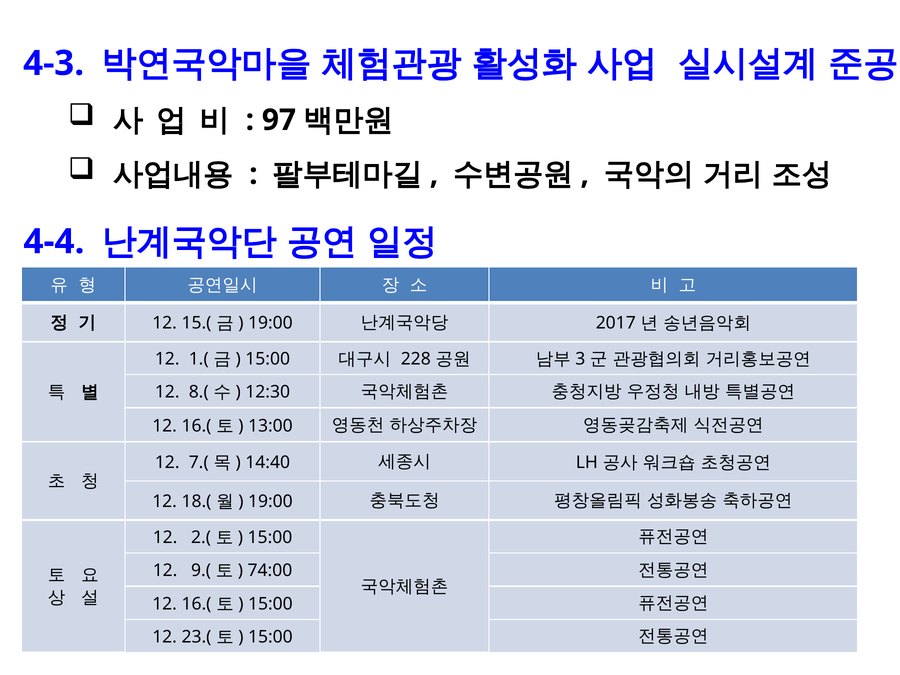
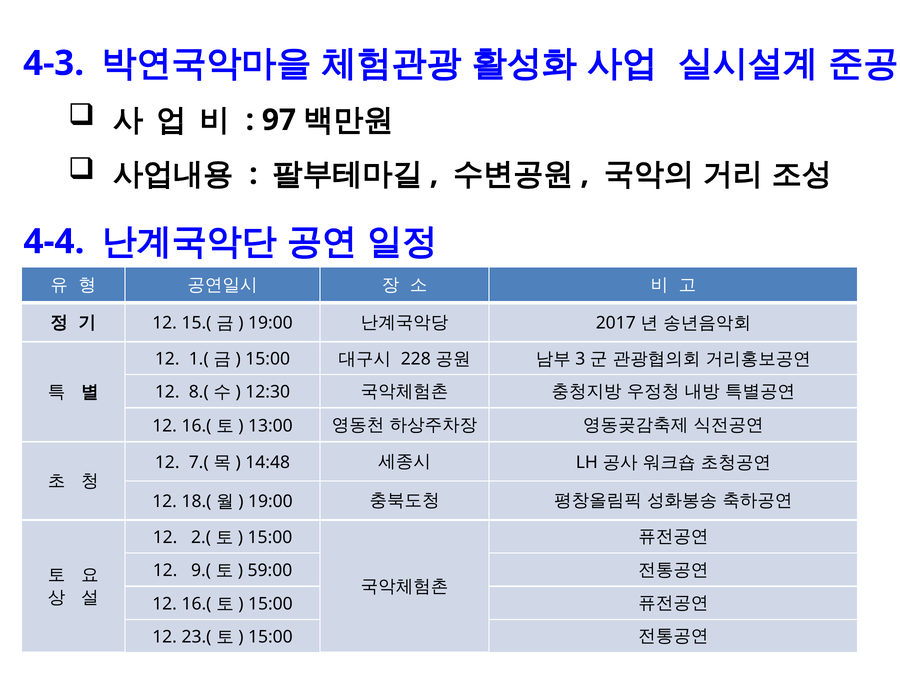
14:40: 14:40 -> 14:48
74:00: 74:00 -> 59:00
